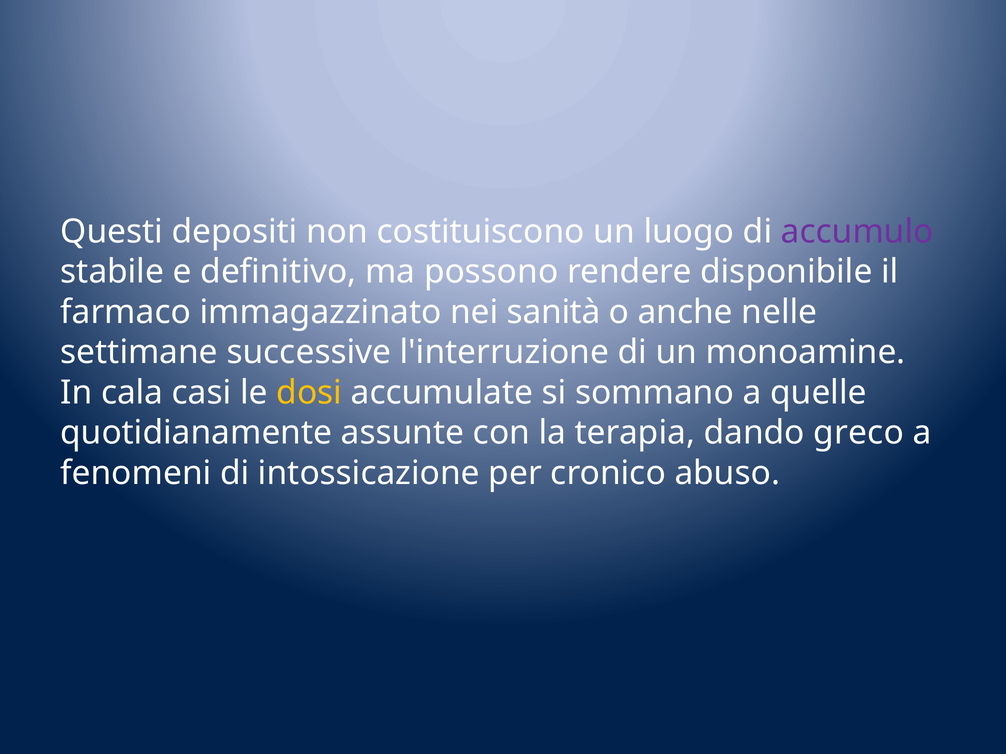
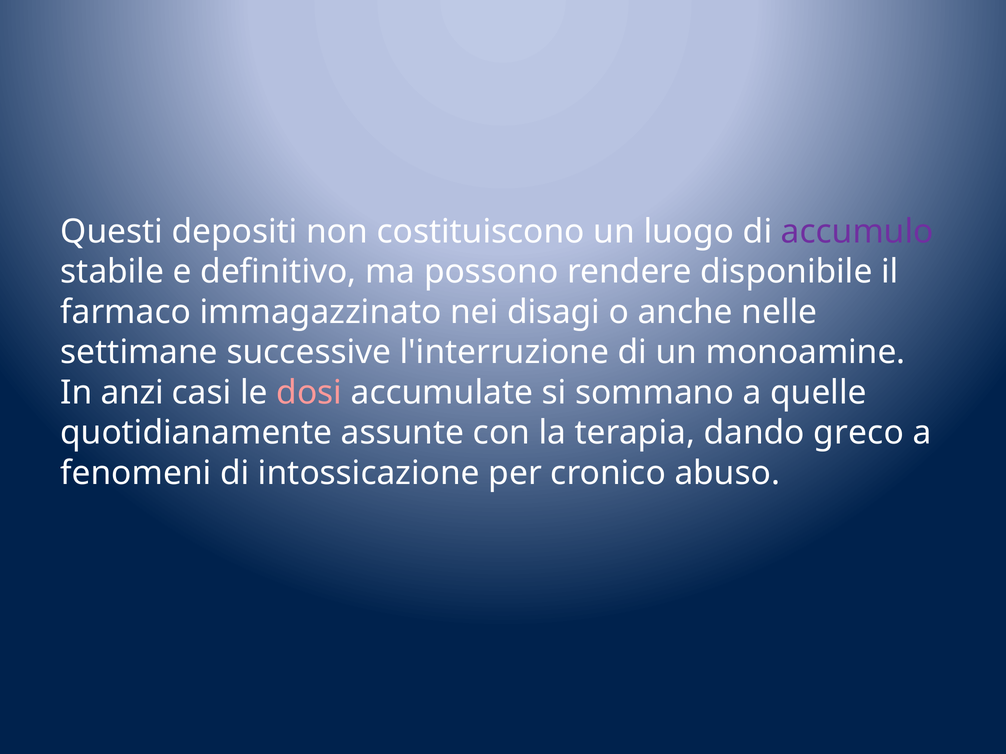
sanità: sanità -> disagi
cala: cala -> anzi
dosi colour: yellow -> pink
